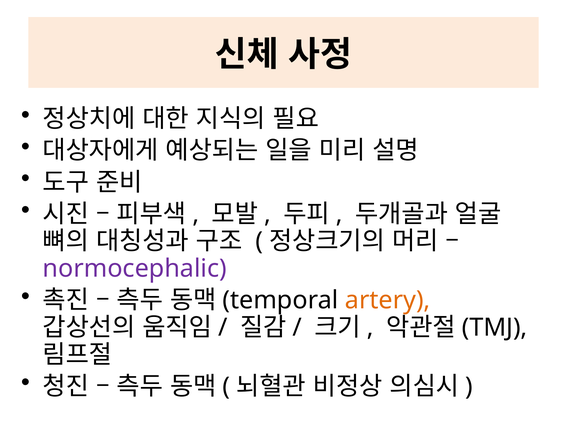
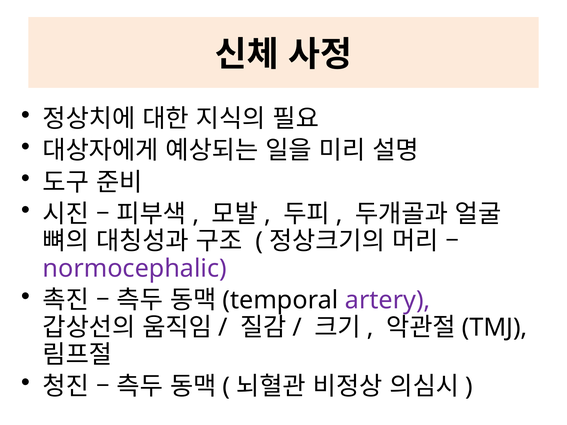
artery colour: orange -> purple
